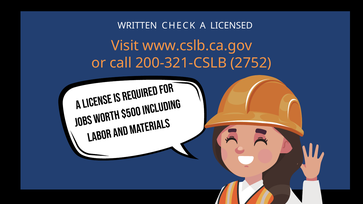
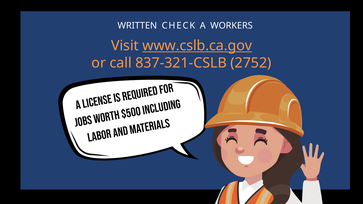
LICENSED: LICENSED -> WORKERS
www.cslb.ca.gov underline: none -> present
200-321-CSLB: 200-321-CSLB -> 837-321-CSLB
